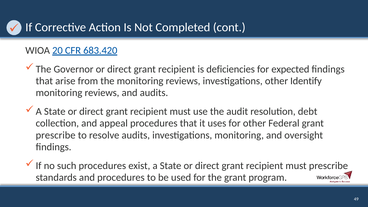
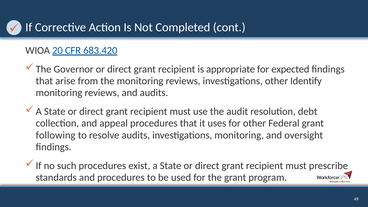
deficiencies: deficiencies -> appropriate
prescribe at (56, 135): prescribe -> following
